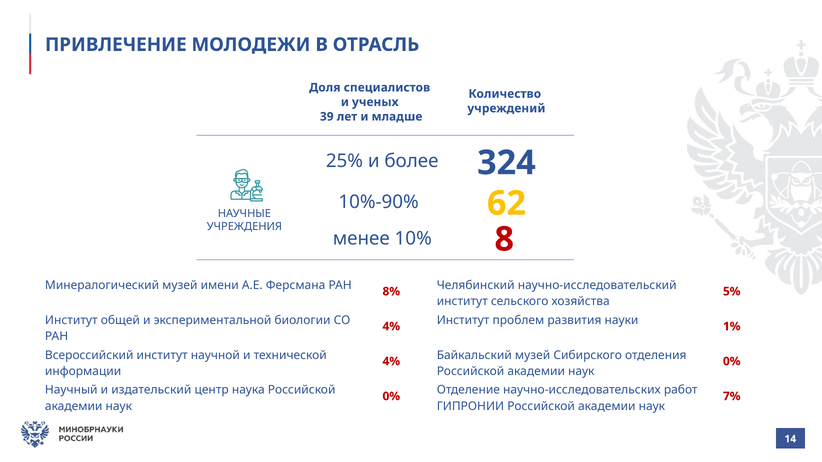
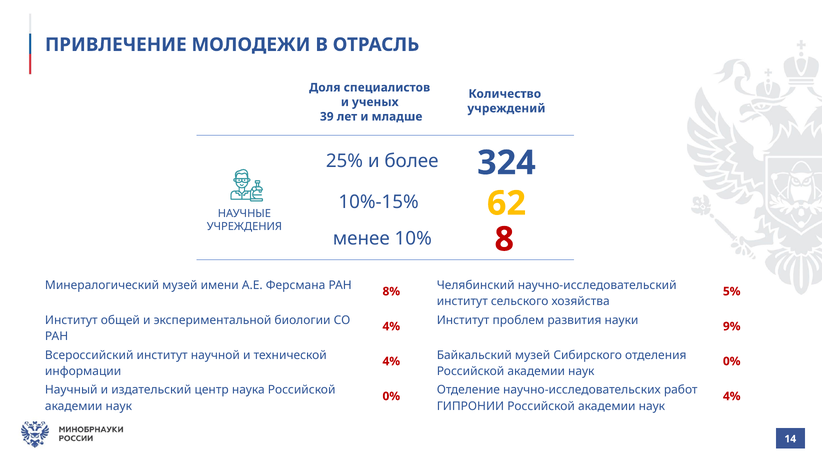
10%-90%: 10%-90% -> 10%-15%
1%: 1% -> 9%
7% at (732, 397): 7% -> 4%
